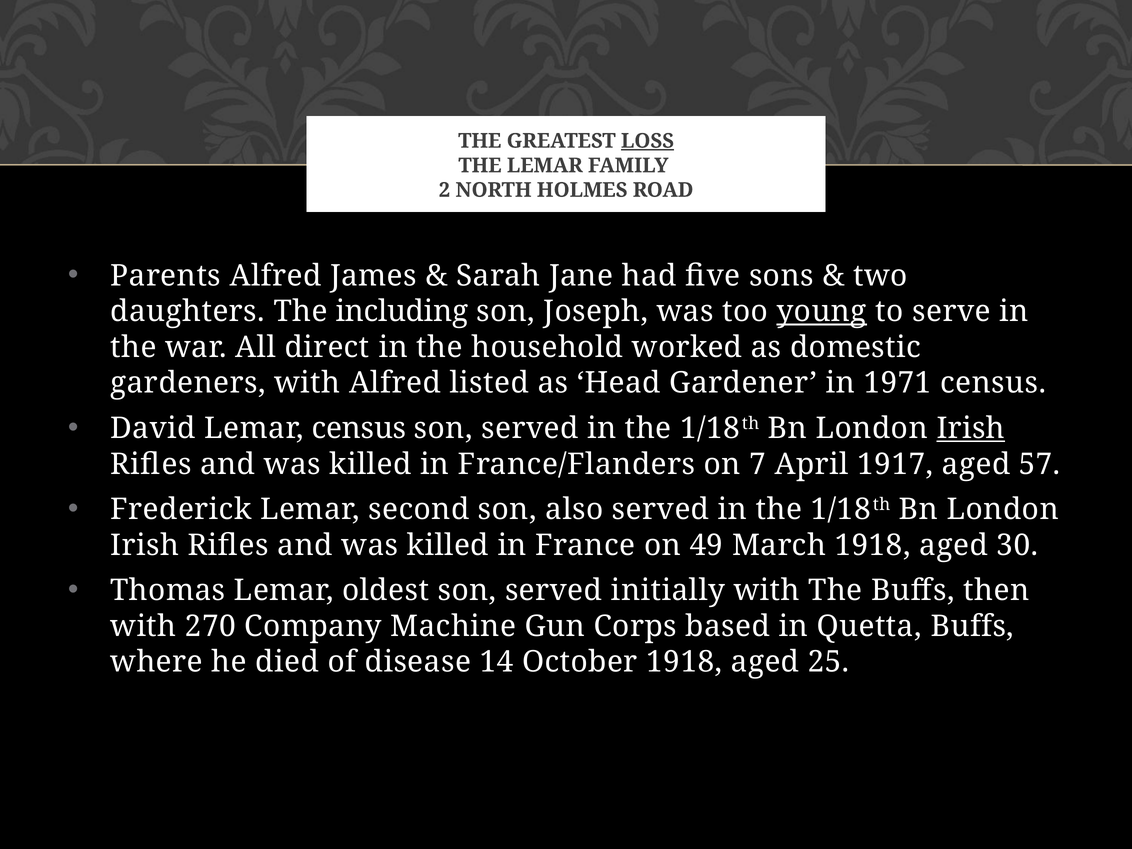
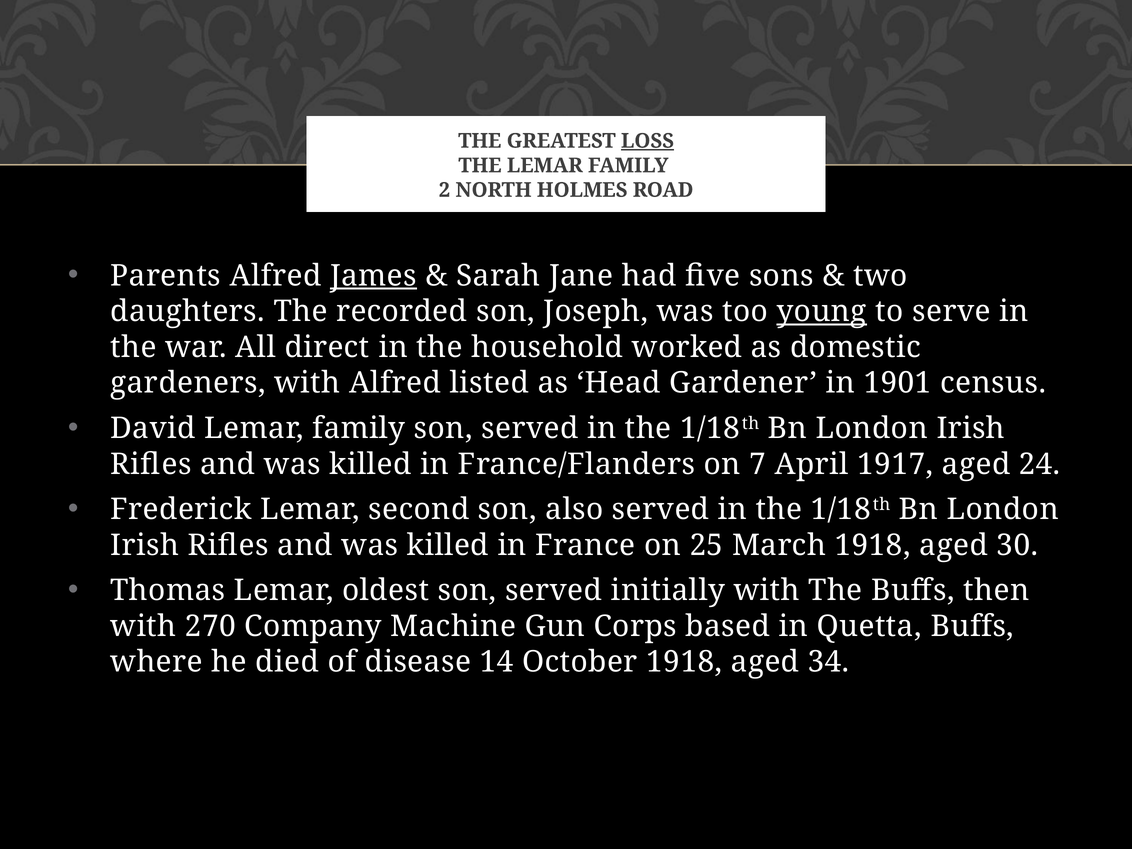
James underline: none -> present
including: including -> recorded
1971: 1971 -> 1901
David Lemar census: census -> family
Irish at (971, 428) underline: present -> none
57: 57 -> 24
49: 49 -> 25
25: 25 -> 34
